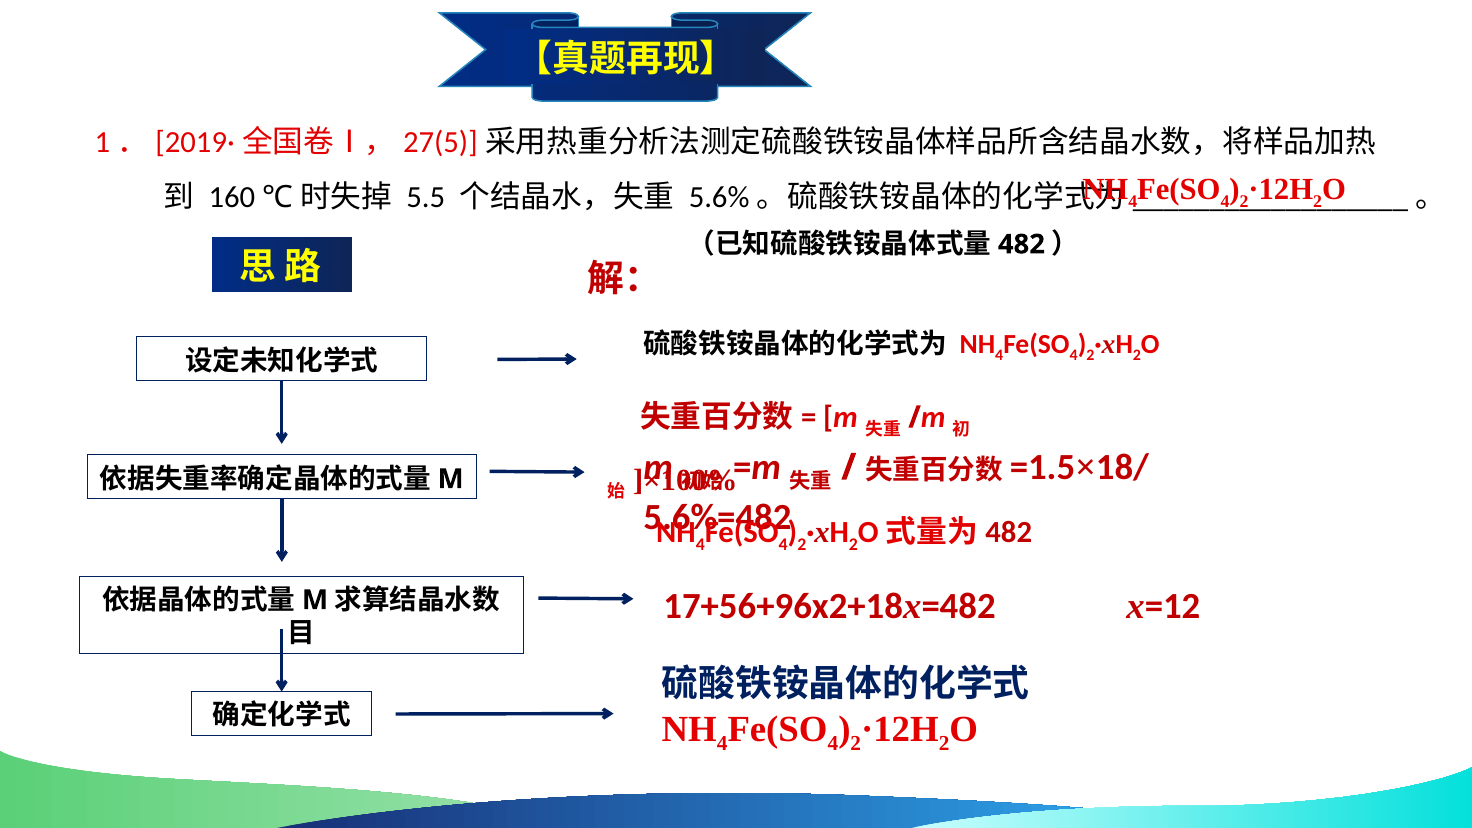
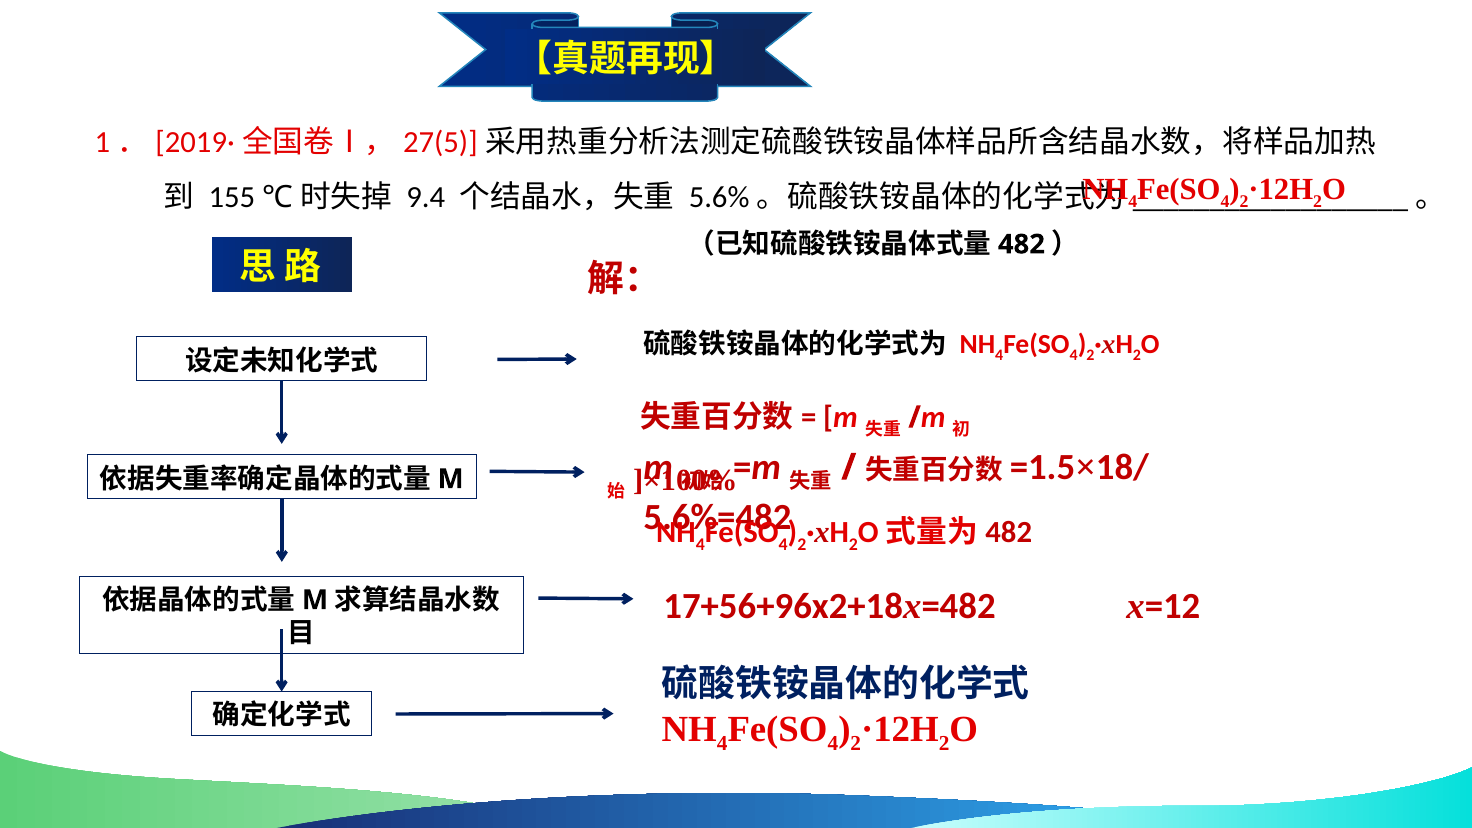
160: 160 -> 155
5.5: 5.5 -> 9.4
